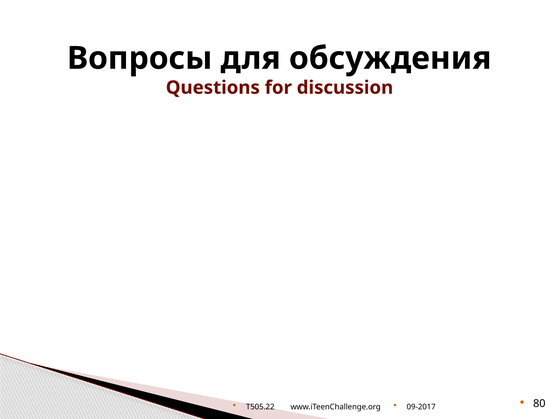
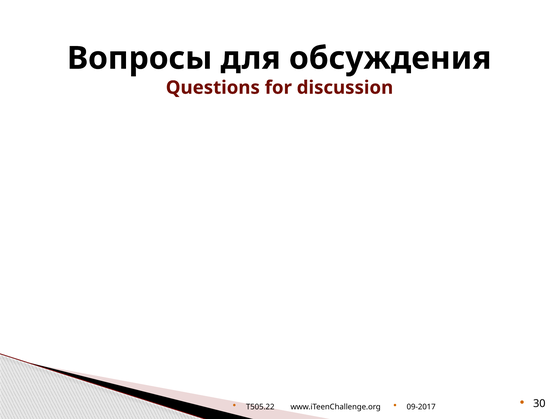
80: 80 -> 30
